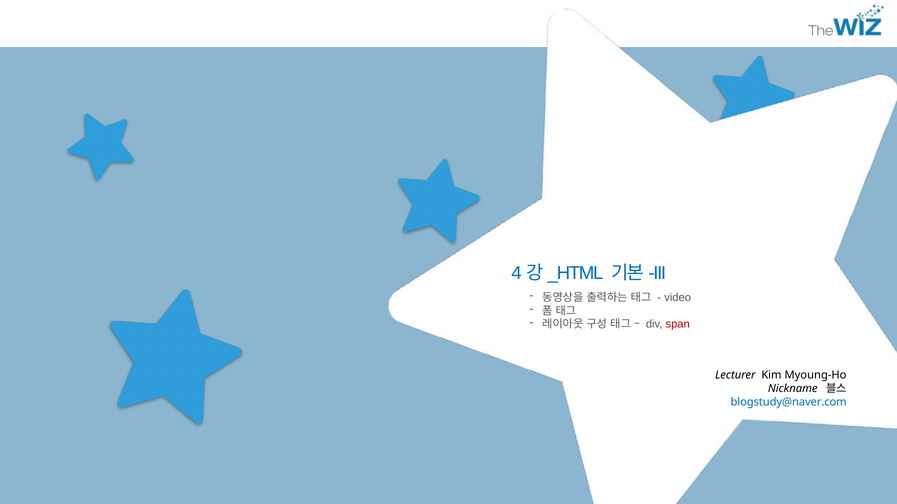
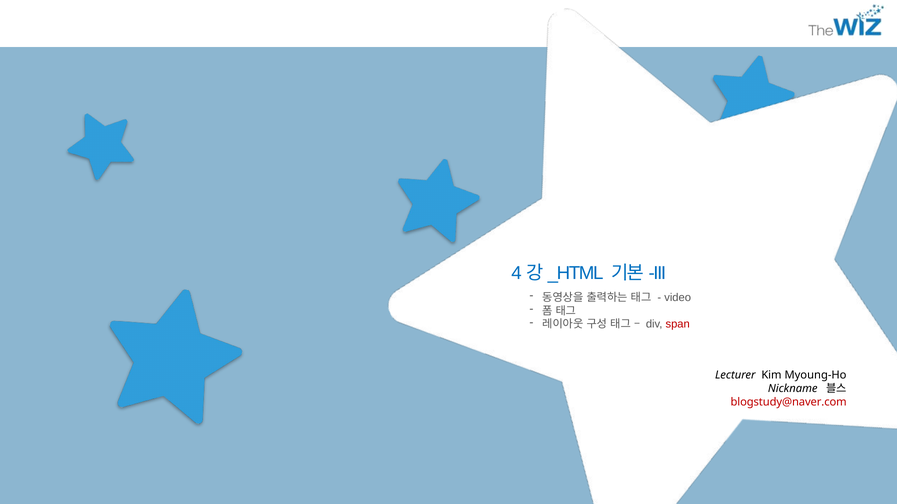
blogstudy@naver.com colour: blue -> red
